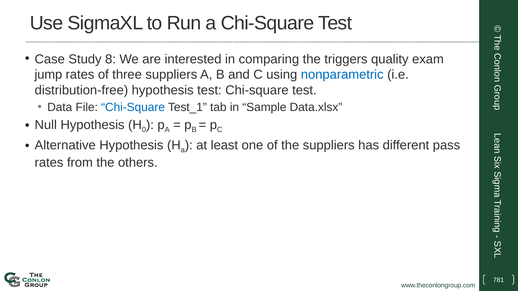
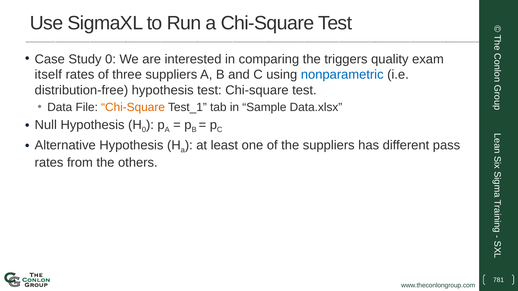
Study 8: 8 -> 0
jump: jump -> itself
Chi-Square at (133, 107) colour: blue -> orange
